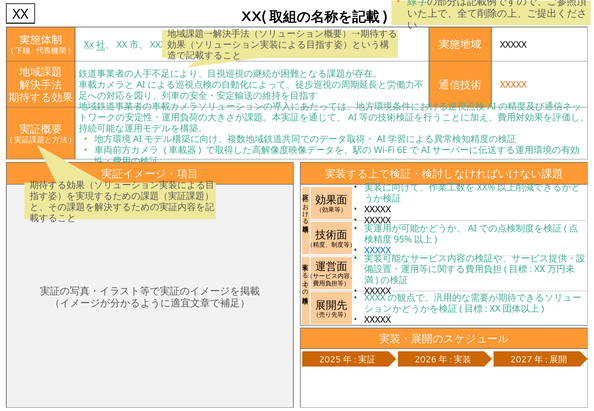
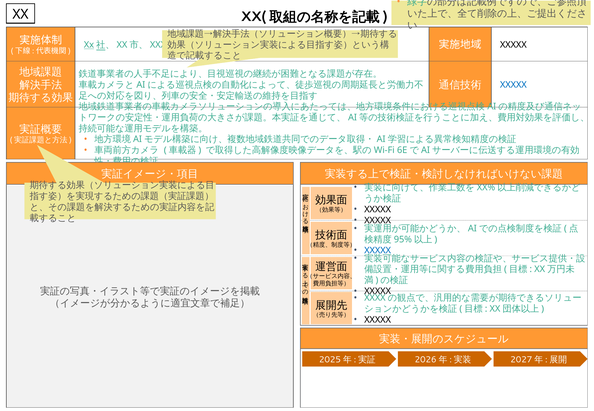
XXXXX at (513, 85) colour: orange -> blue
